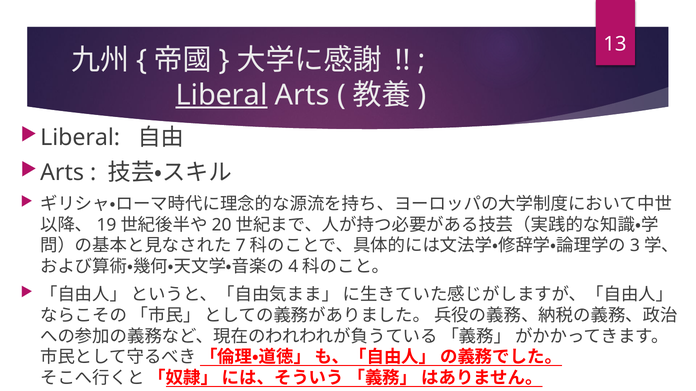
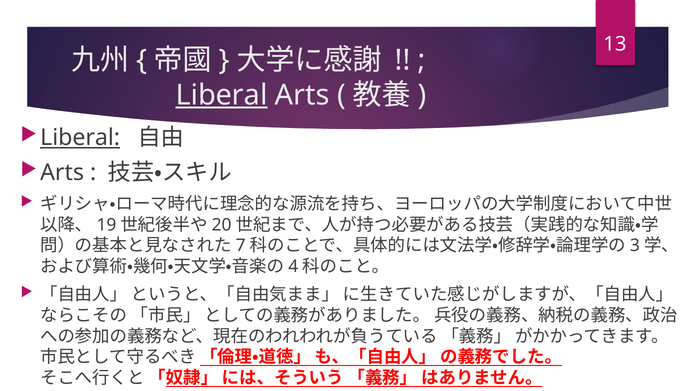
Liberal at (80, 138) underline: none -> present
